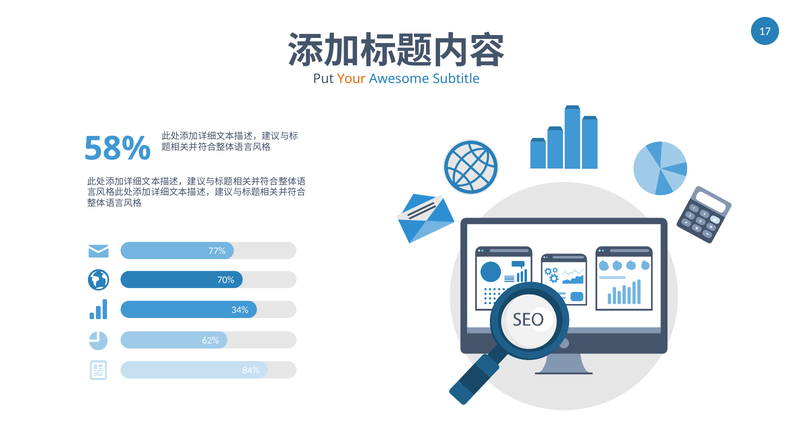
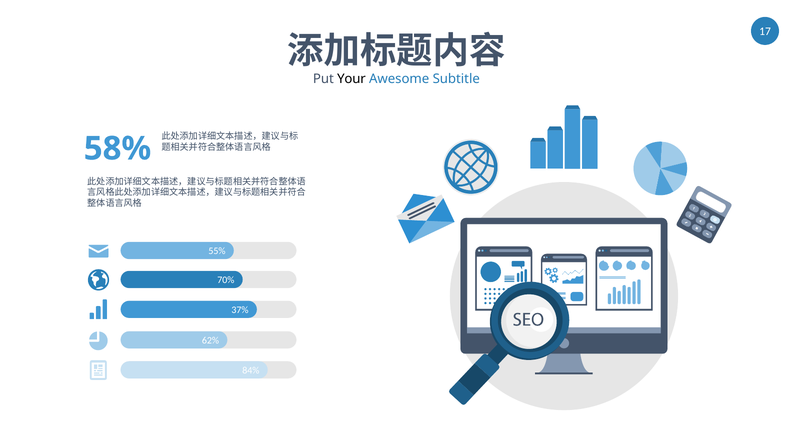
Your colour: orange -> black
77%: 77% -> 55%
34%: 34% -> 37%
